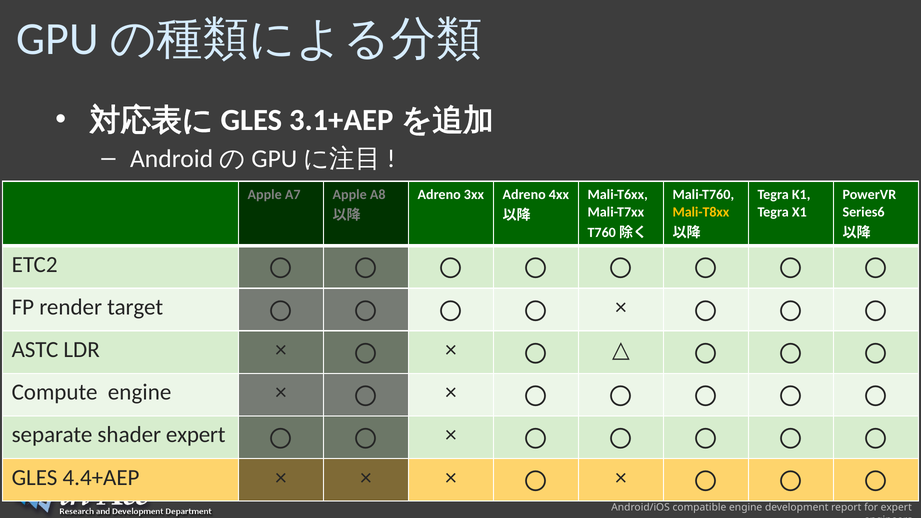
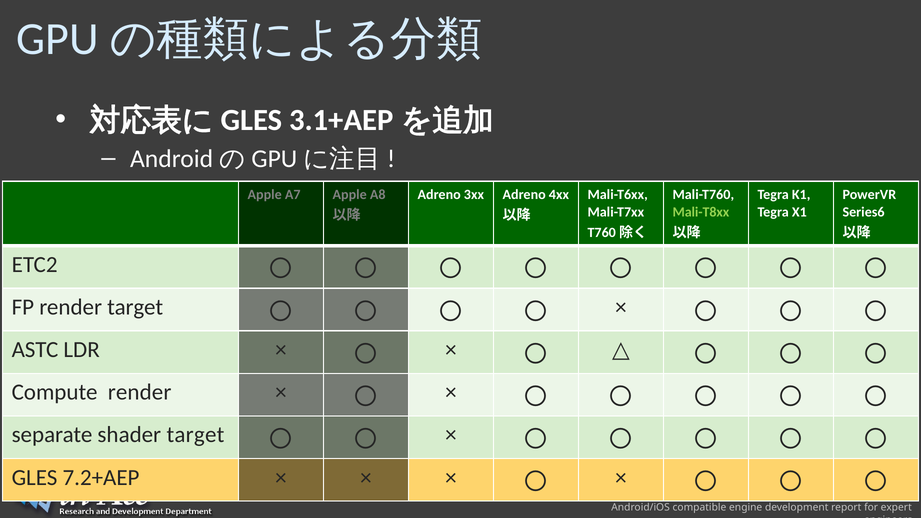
Mali-T8xx colour: yellow -> light green
Compute engine: engine -> render
shader expert: expert -> target
4.4+AEP: 4.4+AEP -> 7.2+AEP
